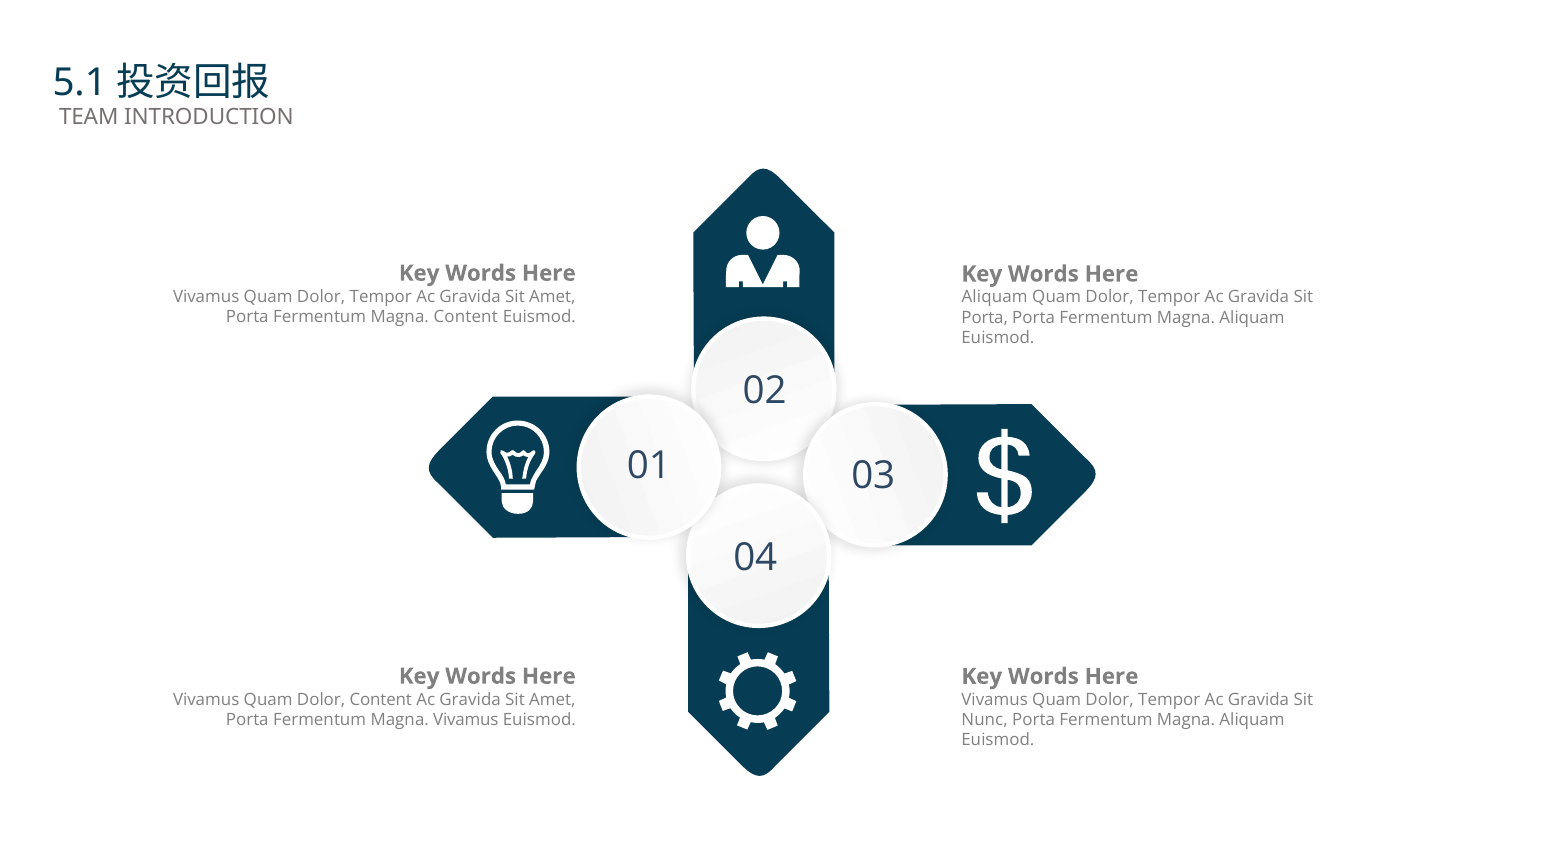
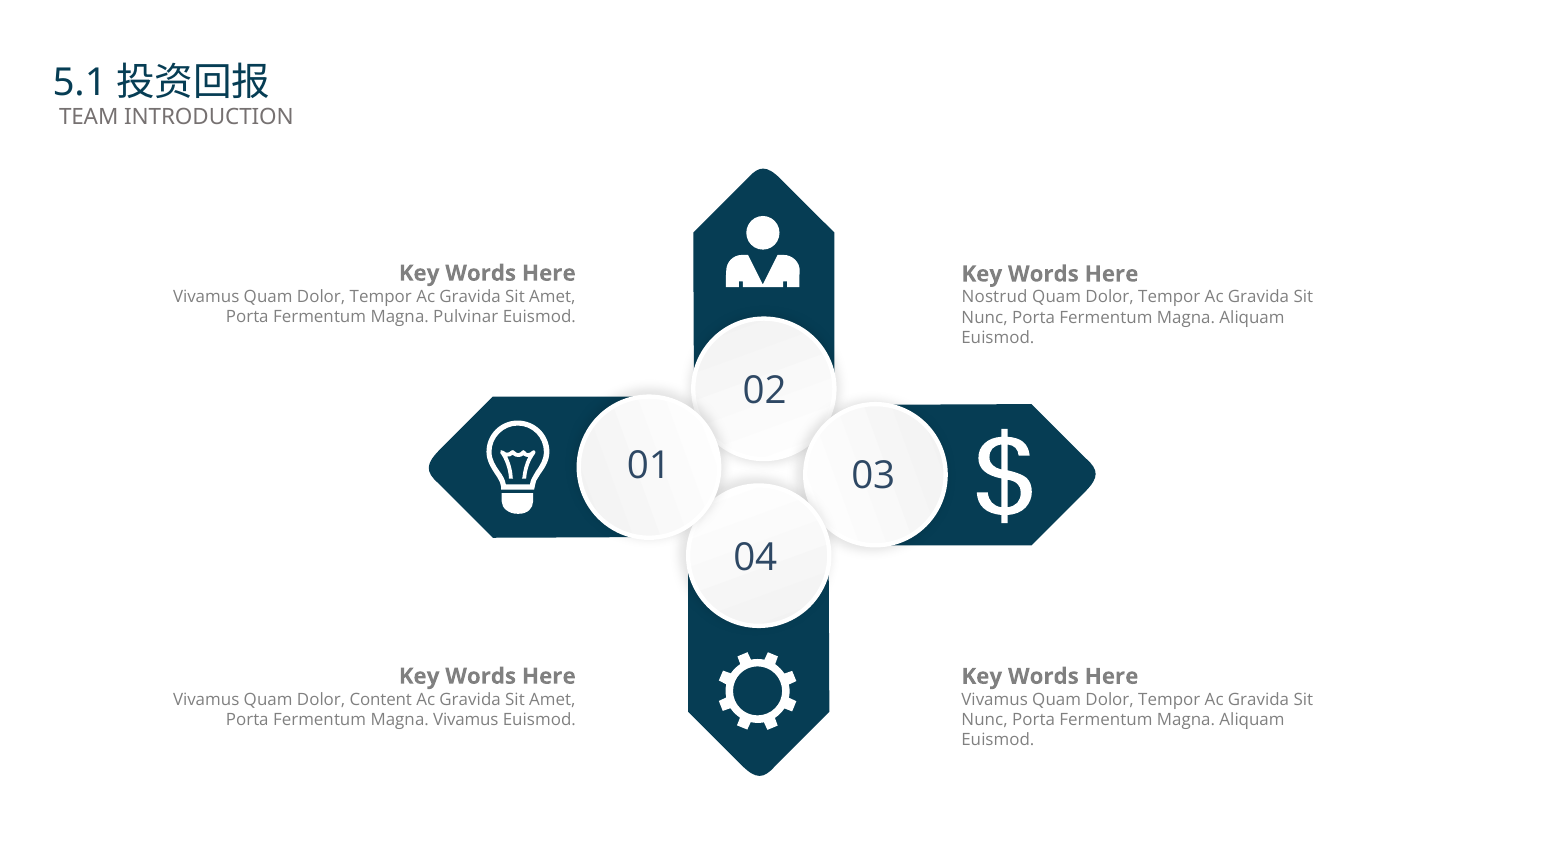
Aliquam at (995, 297): Aliquam -> Nostrud
Magna Content: Content -> Pulvinar
Porta at (985, 318): Porta -> Nunc
